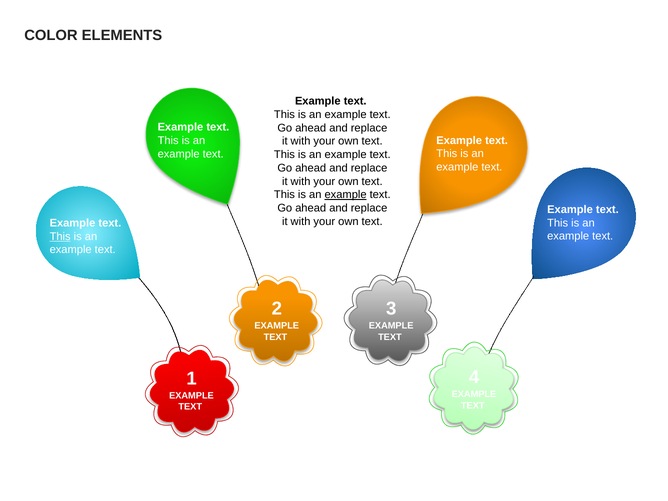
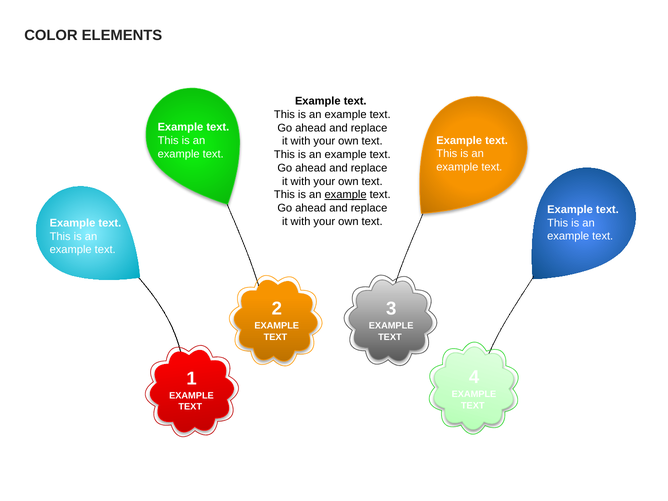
This at (60, 236) underline: present -> none
